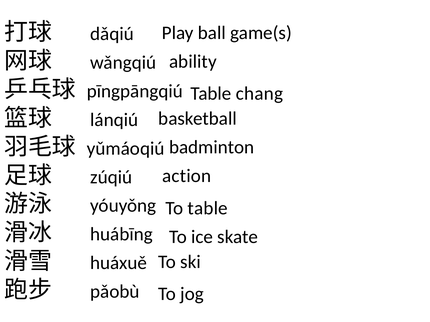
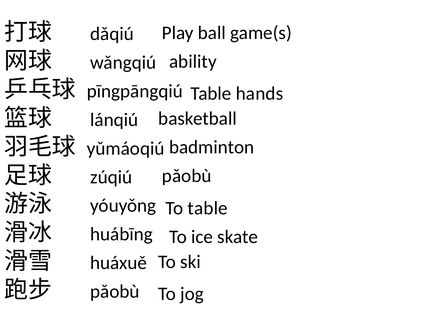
chang: chang -> hands
action at (187, 176): action -> pǎobù
